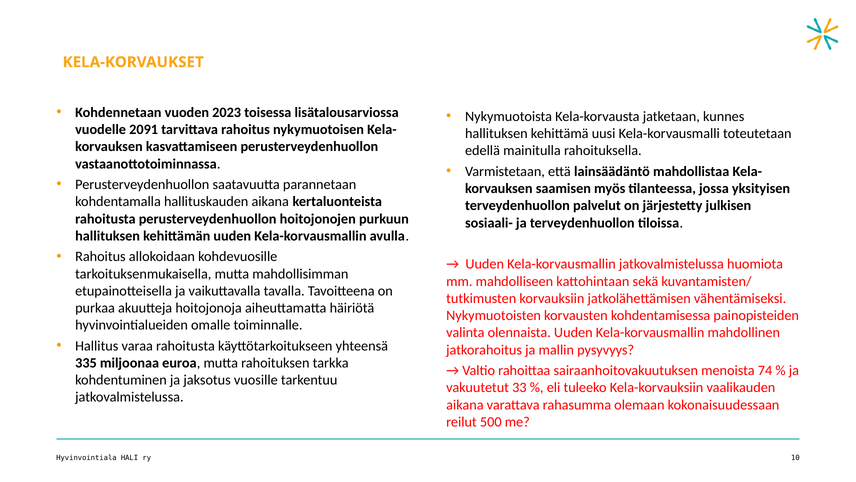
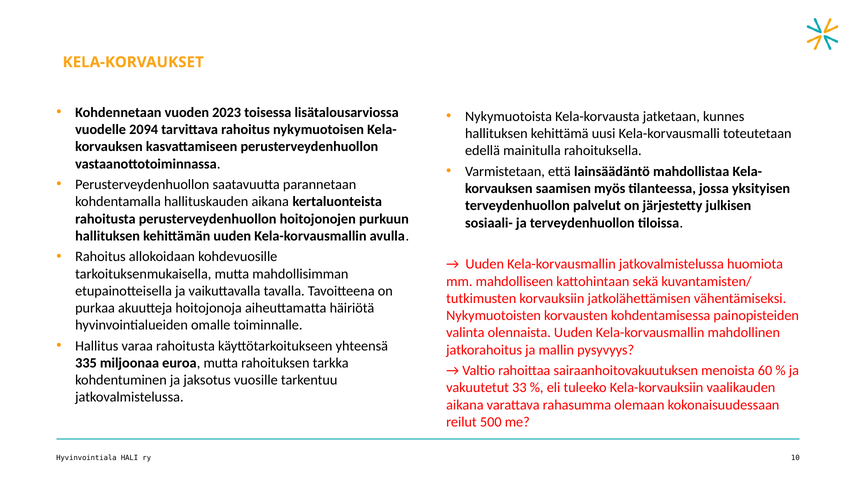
2091: 2091 -> 2094
74: 74 -> 60
